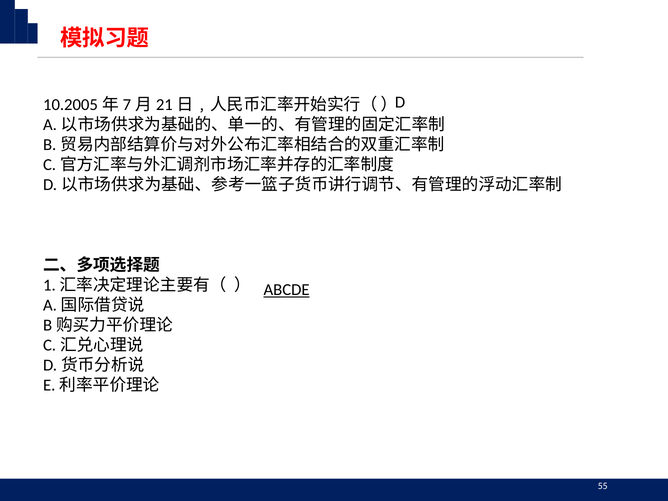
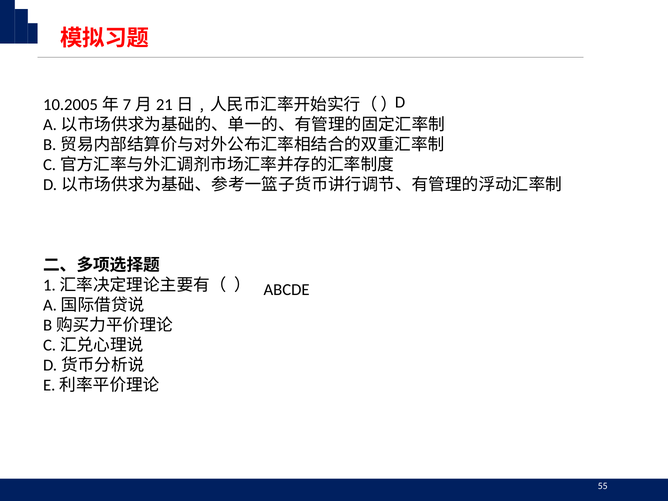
ABCDE underline: present -> none
